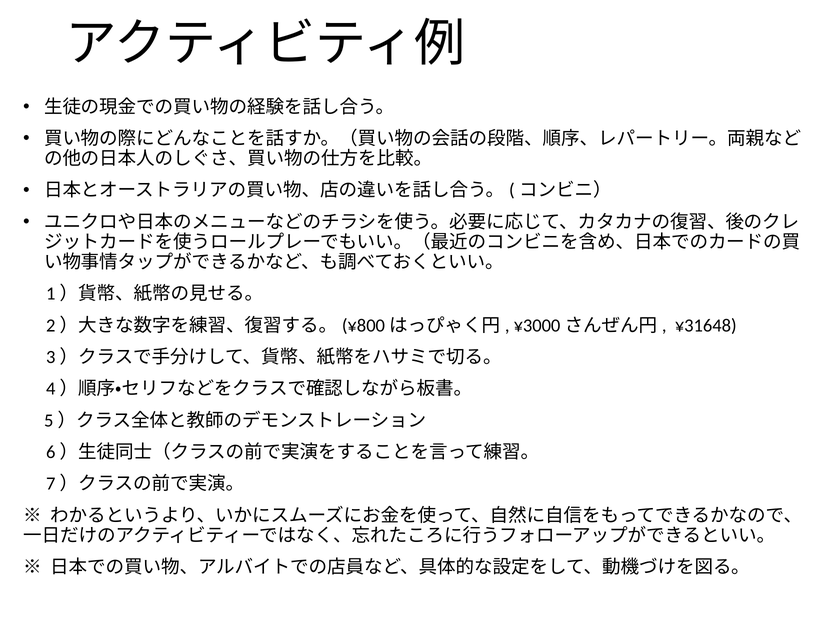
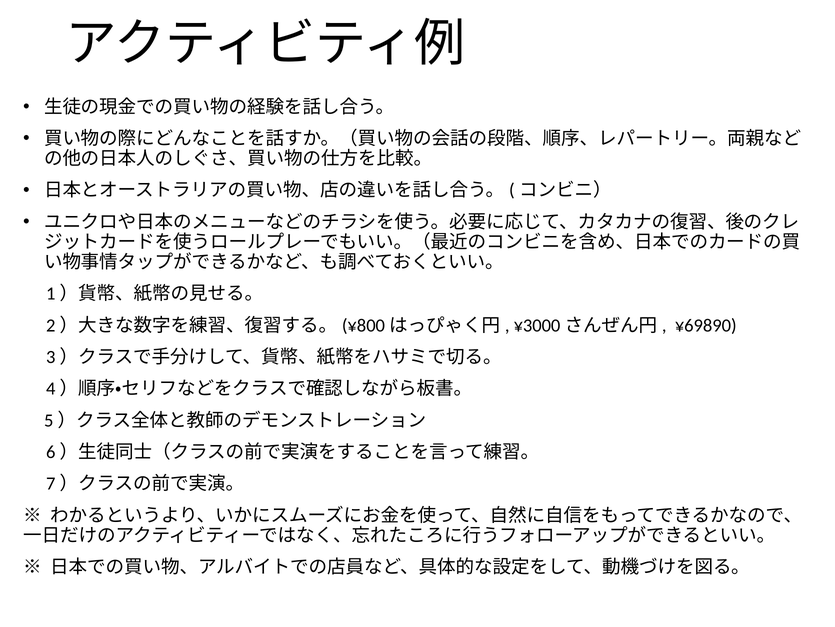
¥31648: ¥31648 -> ¥69890
